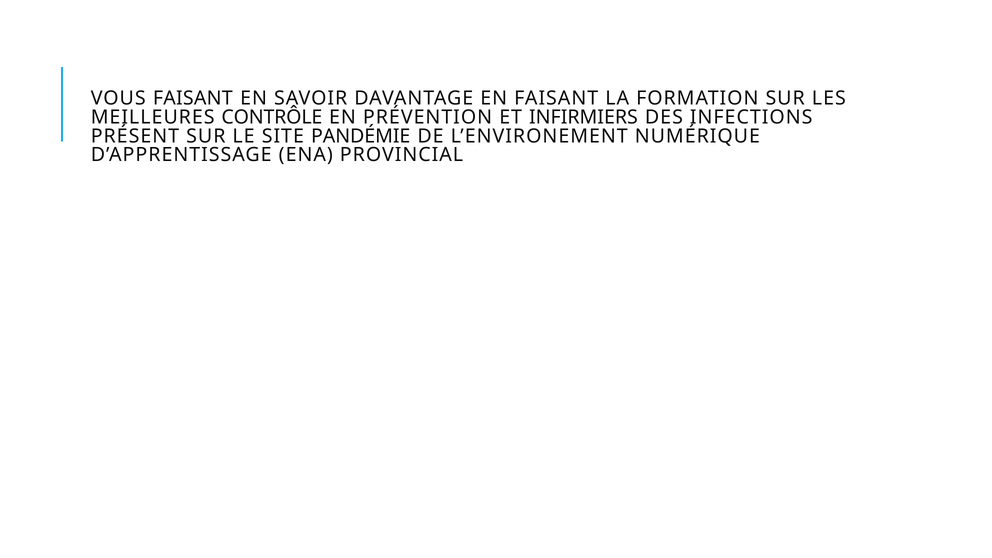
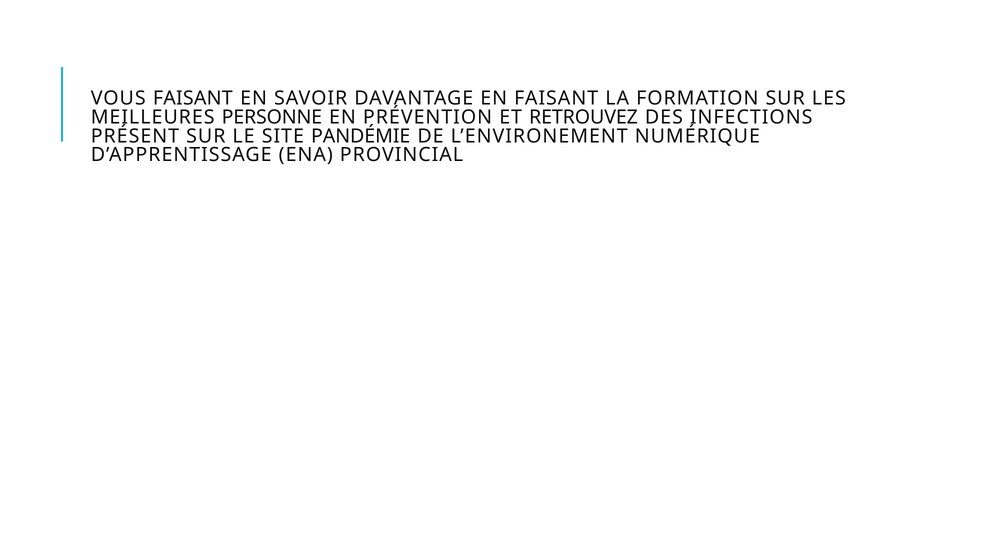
CONTRÔLE: CONTRÔLE -> PERSONNE
INFIRMIERS: INFIRMIERS -> RETROUVEZ
